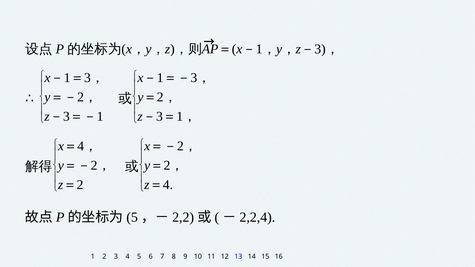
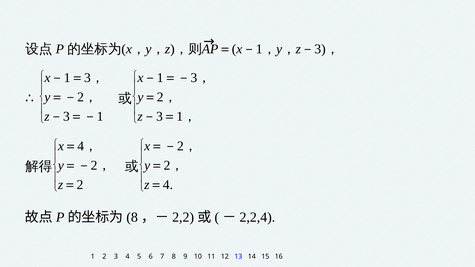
5 at (132, 218): 5 -> 8
